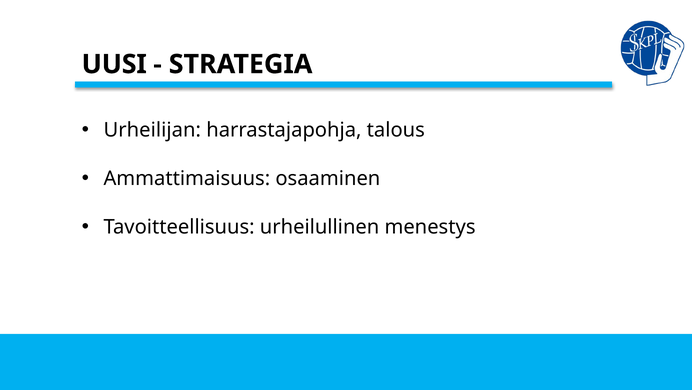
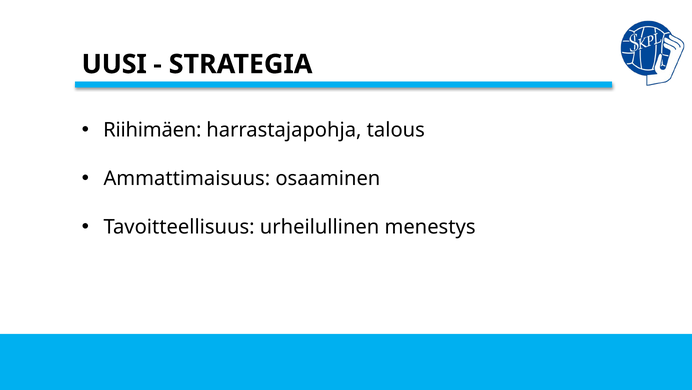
Urheilijan: Urheilijan -> Riihimäen
